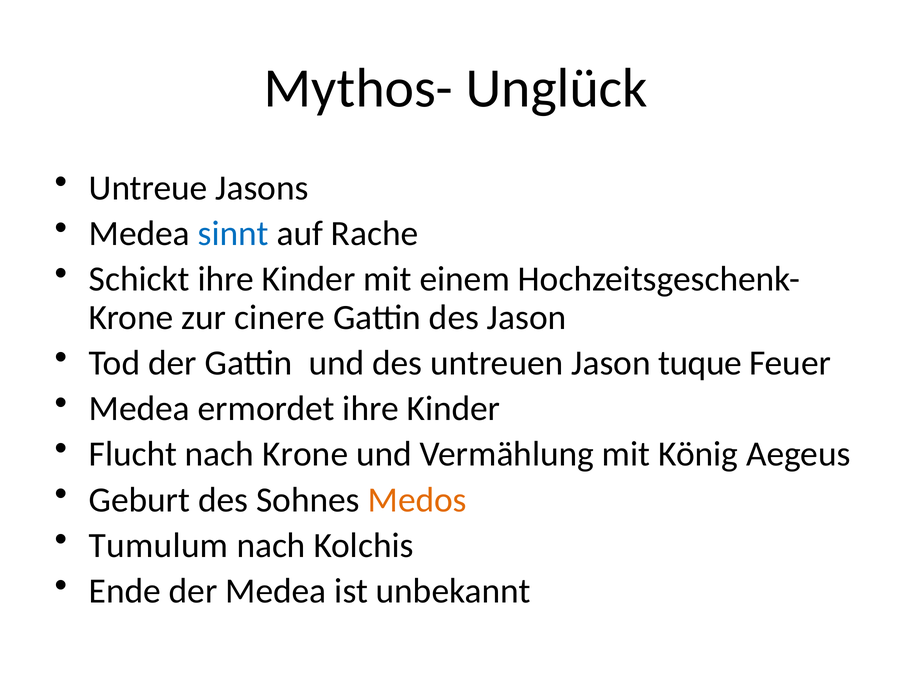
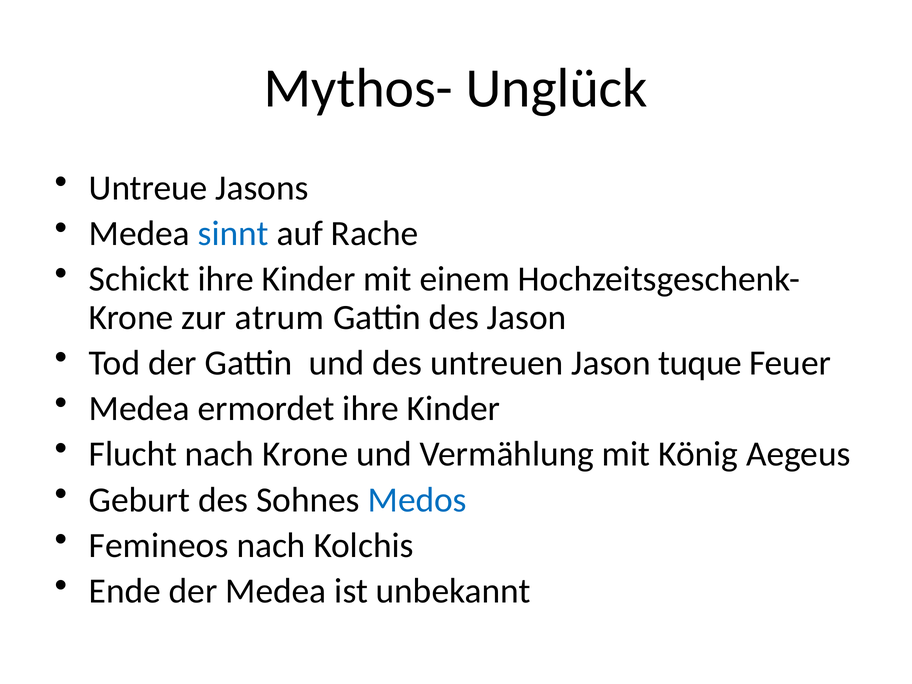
cinere: cinere -> atrum
Medos colour: orange -> blue
Tumulum: Tumulum -> Femineos
